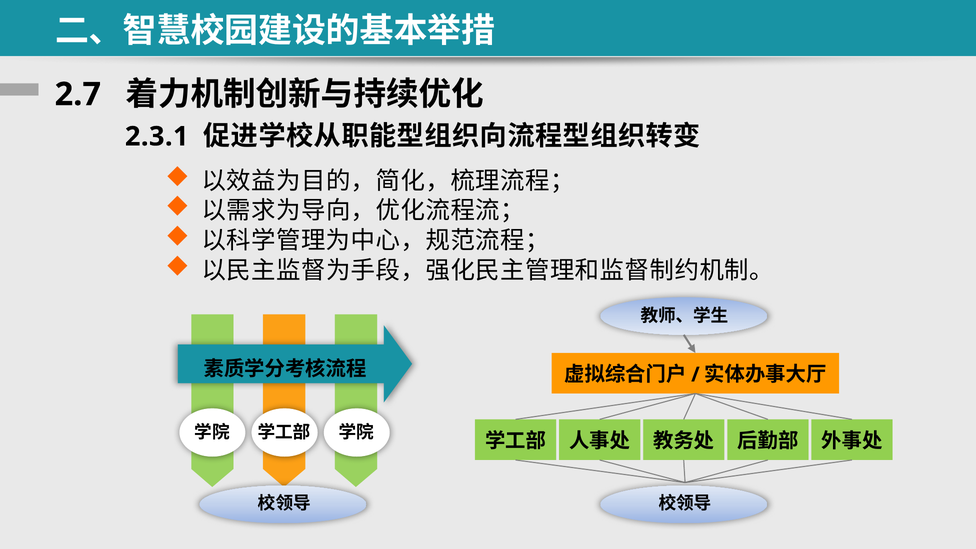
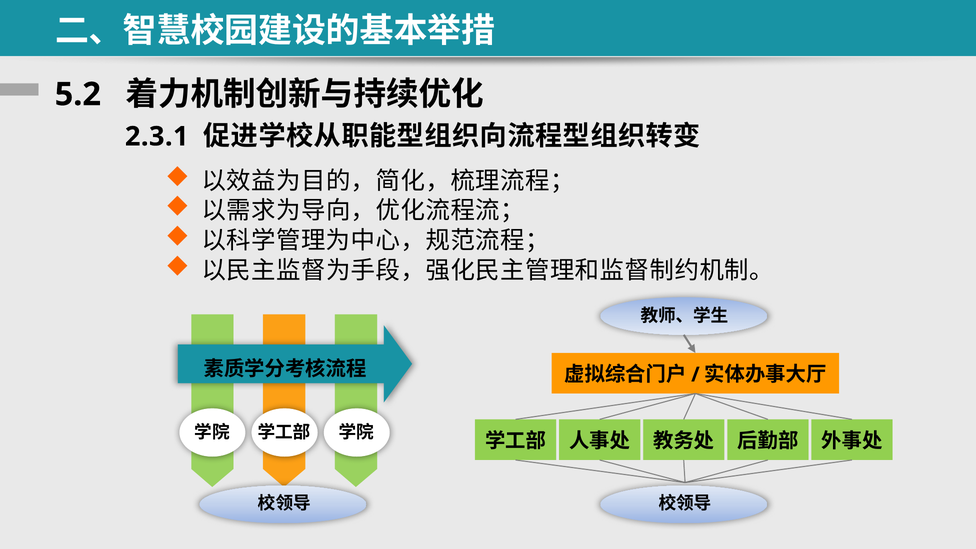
2.7: 2.7 -> 5.2
